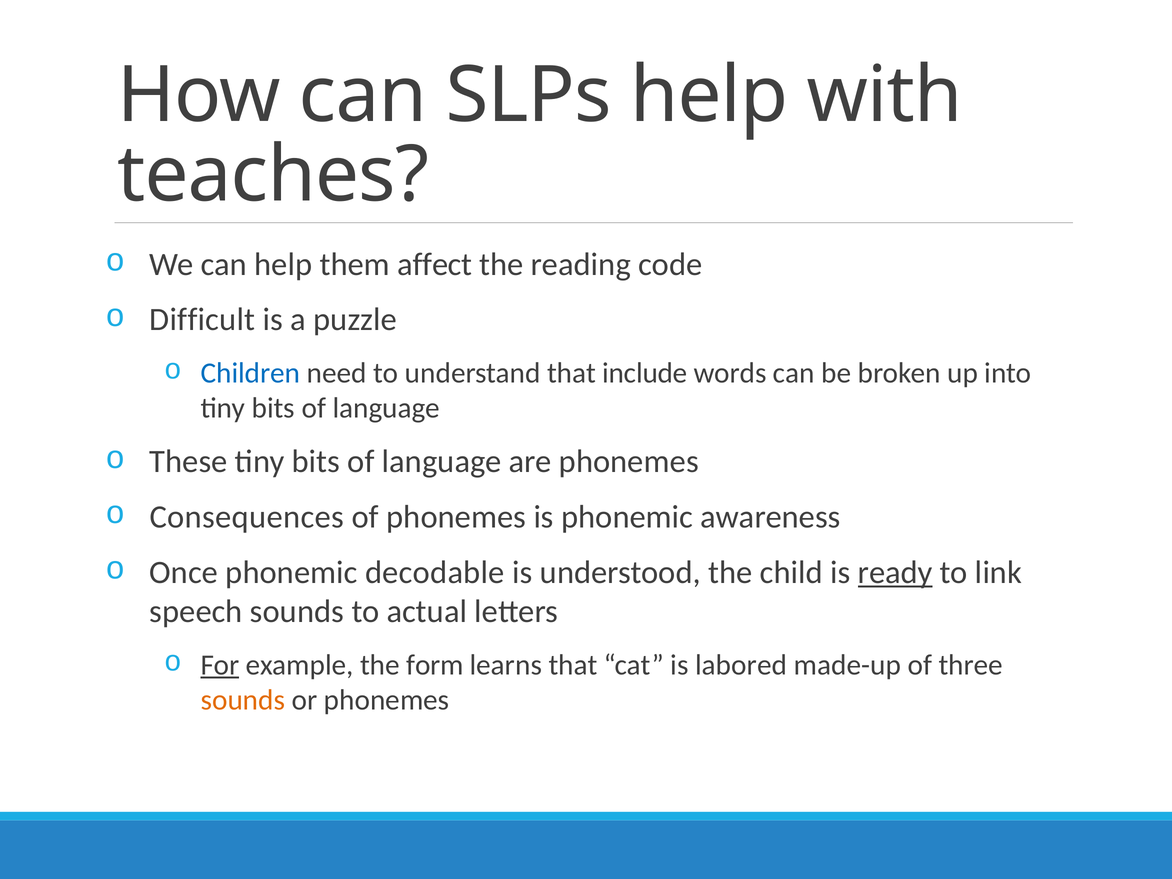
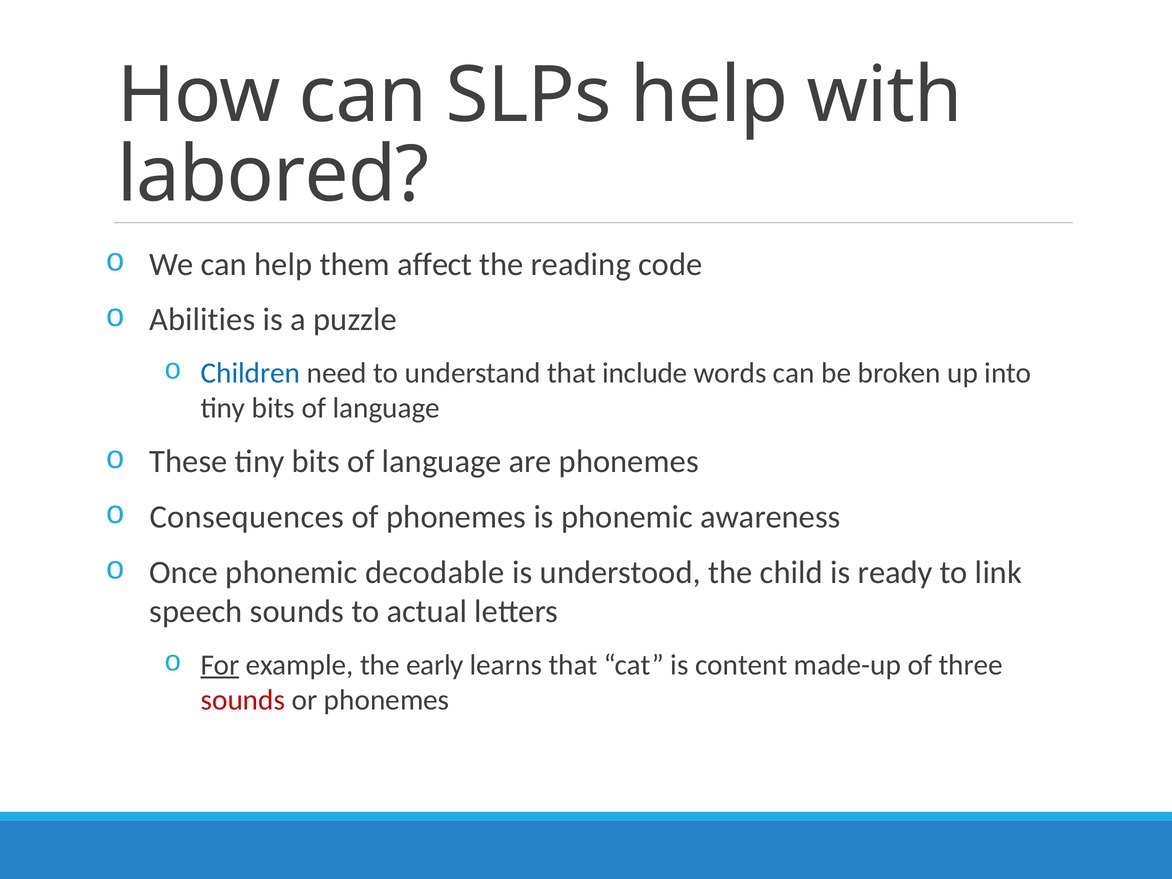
teaches: teaches -> labored
Difficult: Difficult -> Abilities
ready underline: present -> none
form: form -> early
labored: labored -> content
sounds at (243, 700) colour: orange -> red
